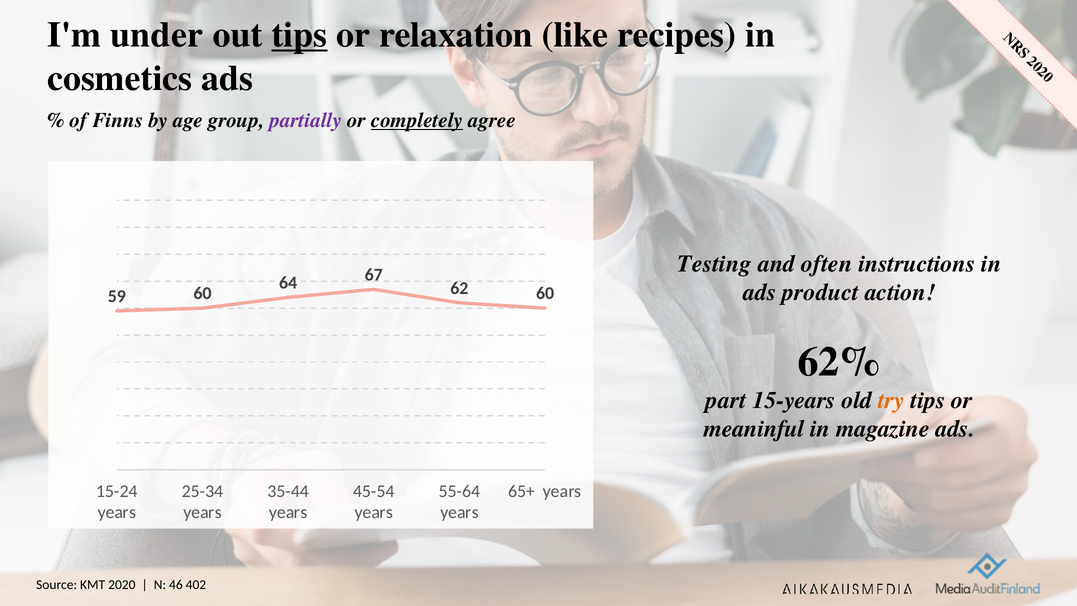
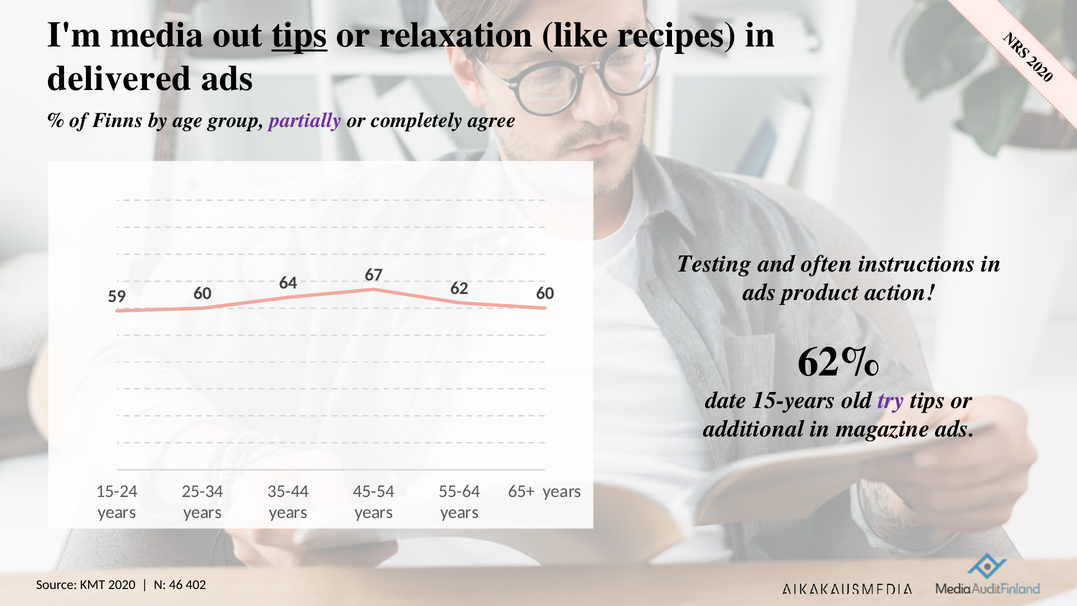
under: under -> media
cosmetics: cosmetics -> delivered
completely underline: present -> none
part: part -> date
try colour: orange -> purple
meaninful: meaninful -> additional
